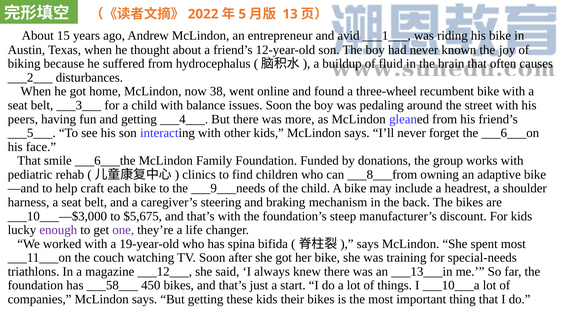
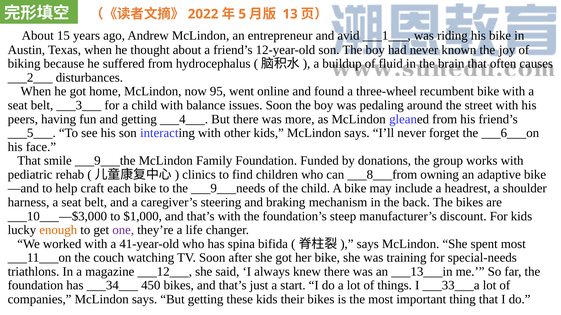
38: 38 -> 95
___6___the: ___6___the -> ___9___the
$5,675: $5,675 -> $1,000
enough colour: purple -> orange
19-year-old: 19-year-old -> 41-year-old
___58___: ___58___ -> ___34___
___10___a: ___10___a -> ___33___a
